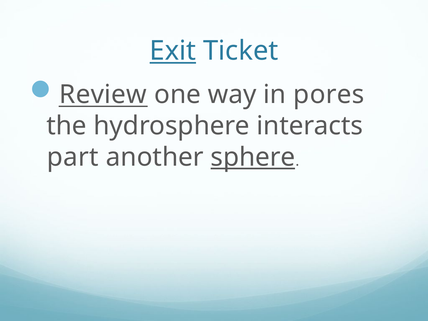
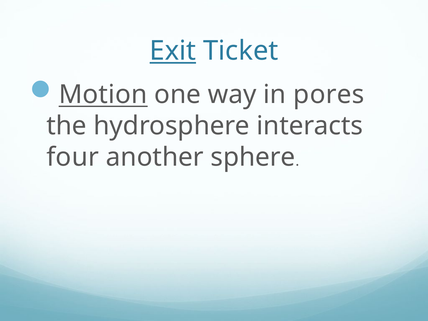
Review: Review -> Motion
part: part -> four
sphere underline: present -> none
